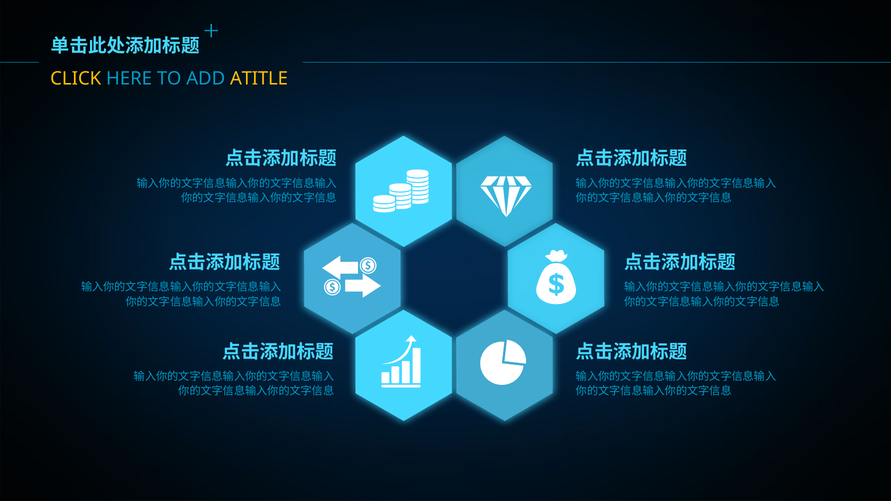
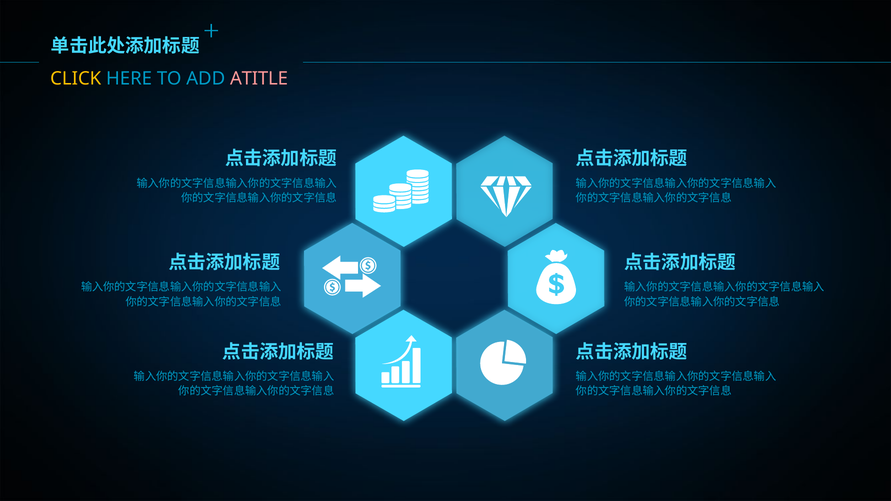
ATITLE colour: yellow -> pink
